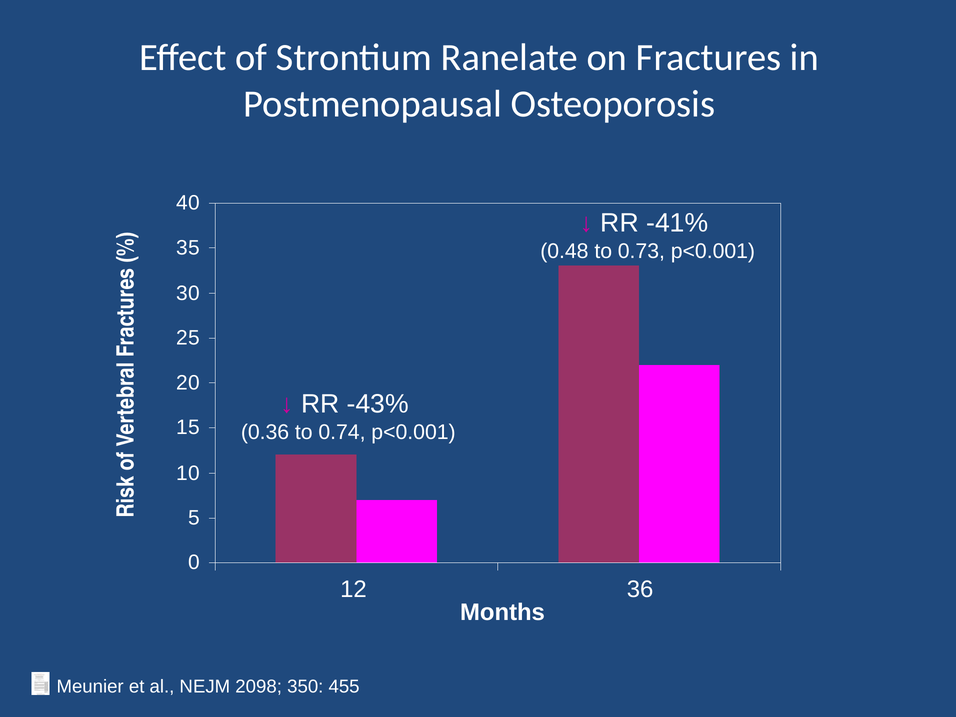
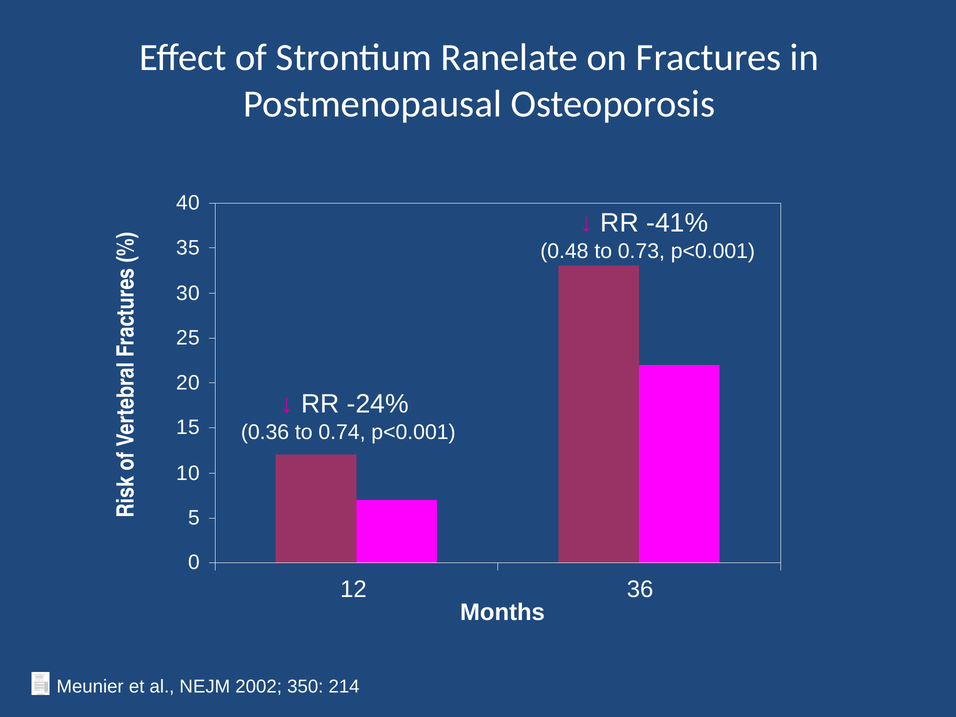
-43%: -43% -> -24%
2098: 2098 -> 2002
455: 455 -> 214
